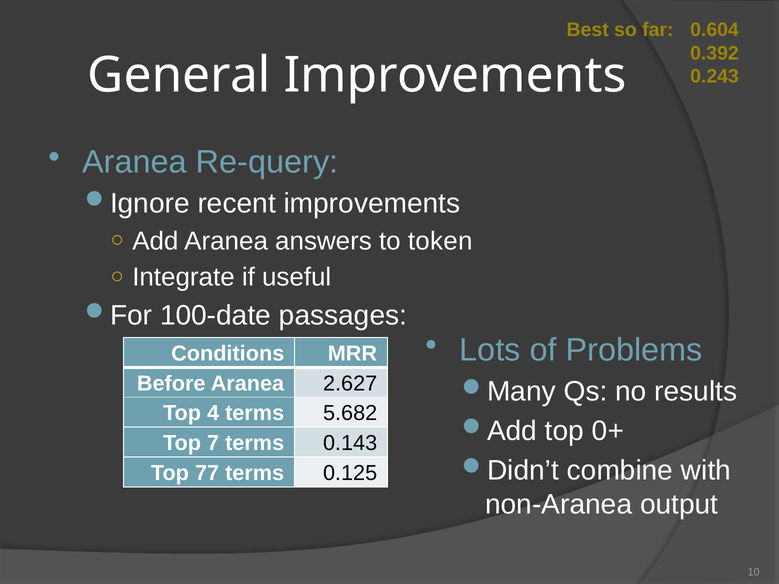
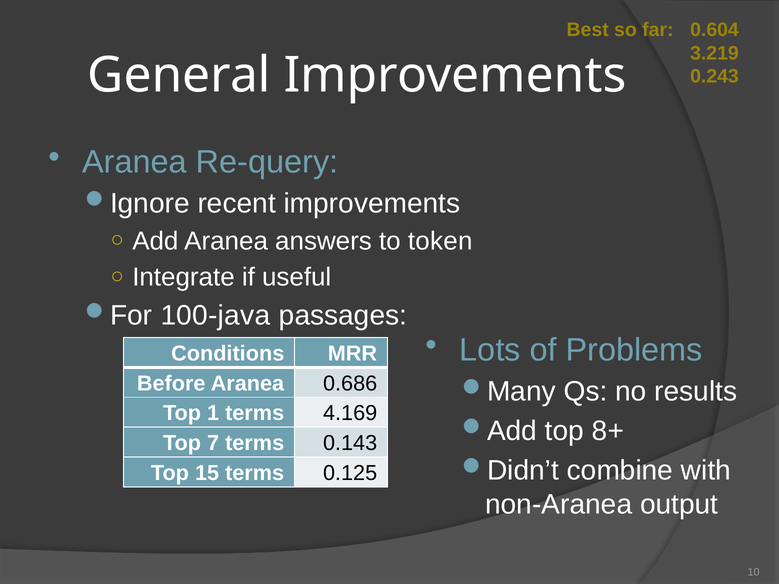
0.392: 0.392 -> 3.219
100-date: 100-date -> 100-java
2.627: 2.627 -> 0.686
4: 4 -> 1
5.682: 5.682 -> 4.169
0+: 0+ -> 8+
77: 77 -> 15
